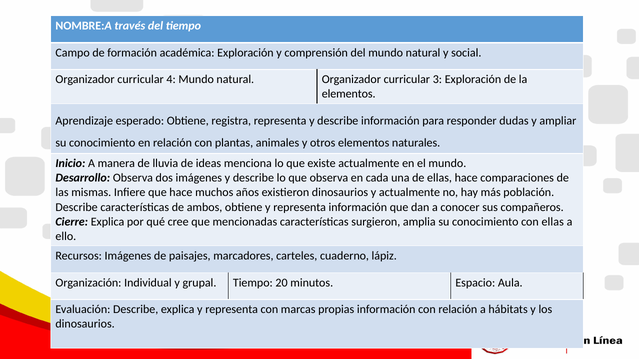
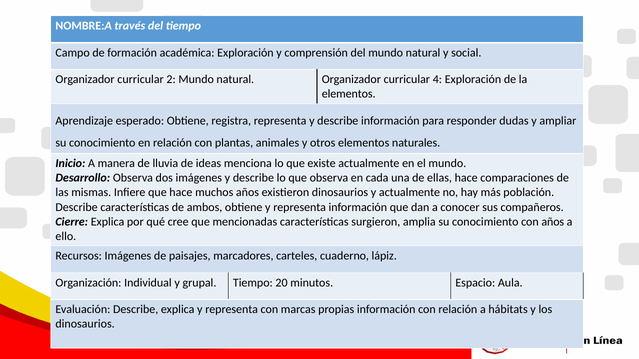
4: 4 -> 2
3: 3 -> 4
con ellas: ellas -> años
